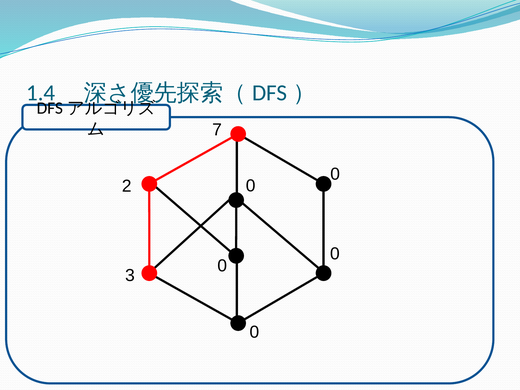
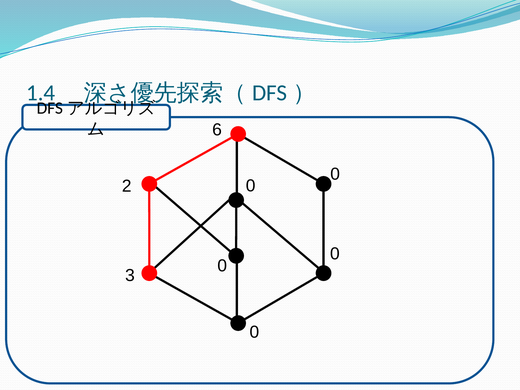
7: 7 -> 6
